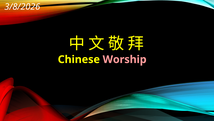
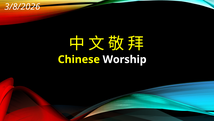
Worship colour: pink -> white
